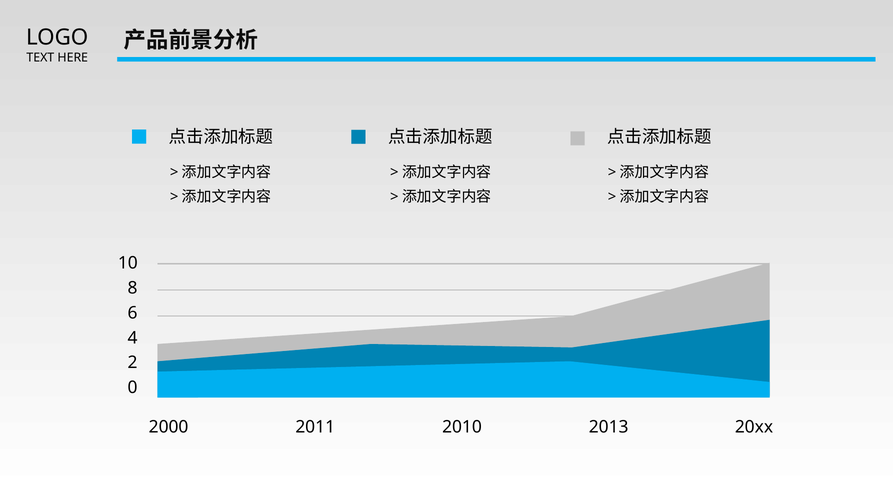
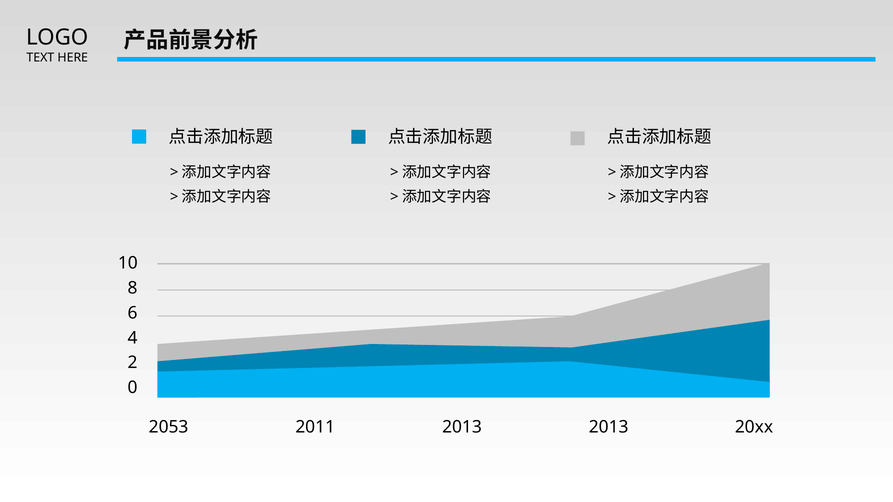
2000: 2000 -> 2053
2011 2010: 2010 -> 2013
